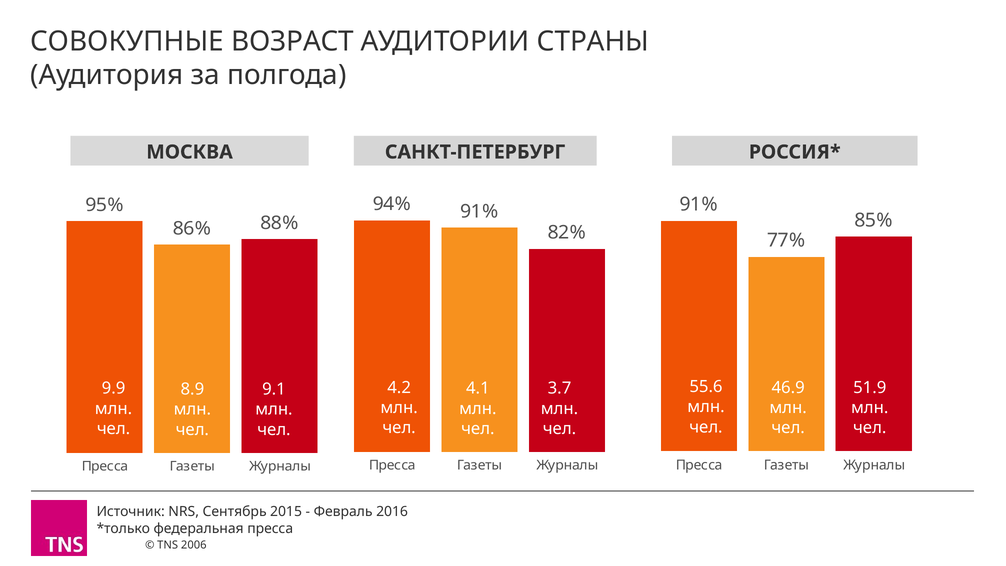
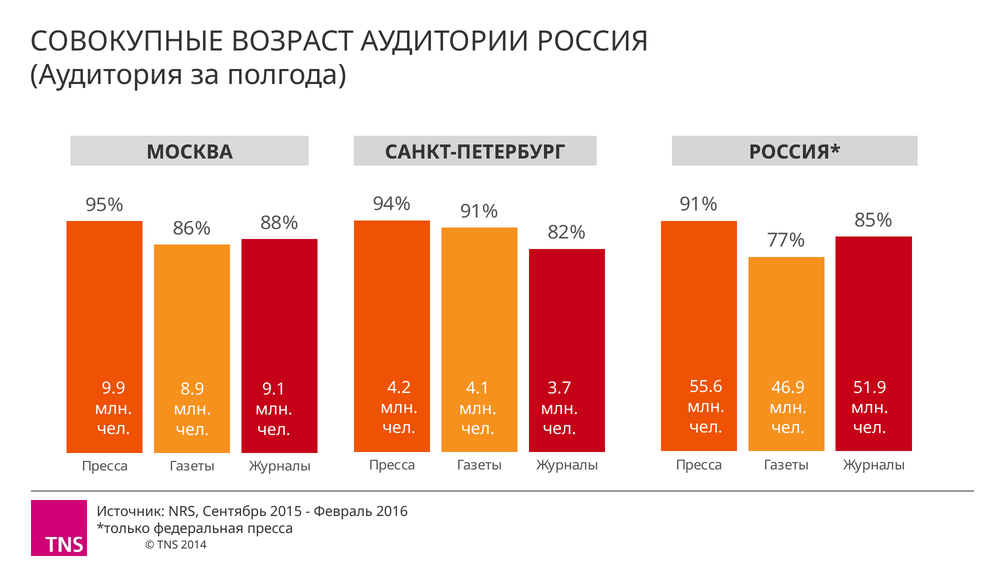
СТРАНЫ: СТРАНЫ -> РОССИЯ
2006: 2006 -> 2014
